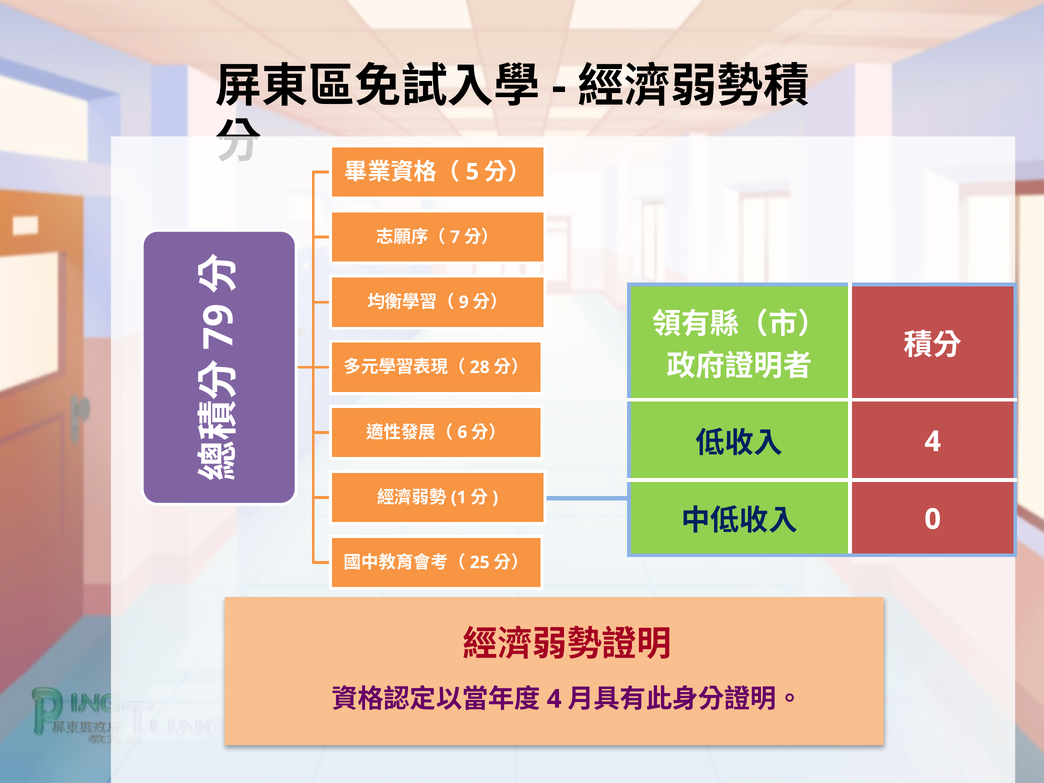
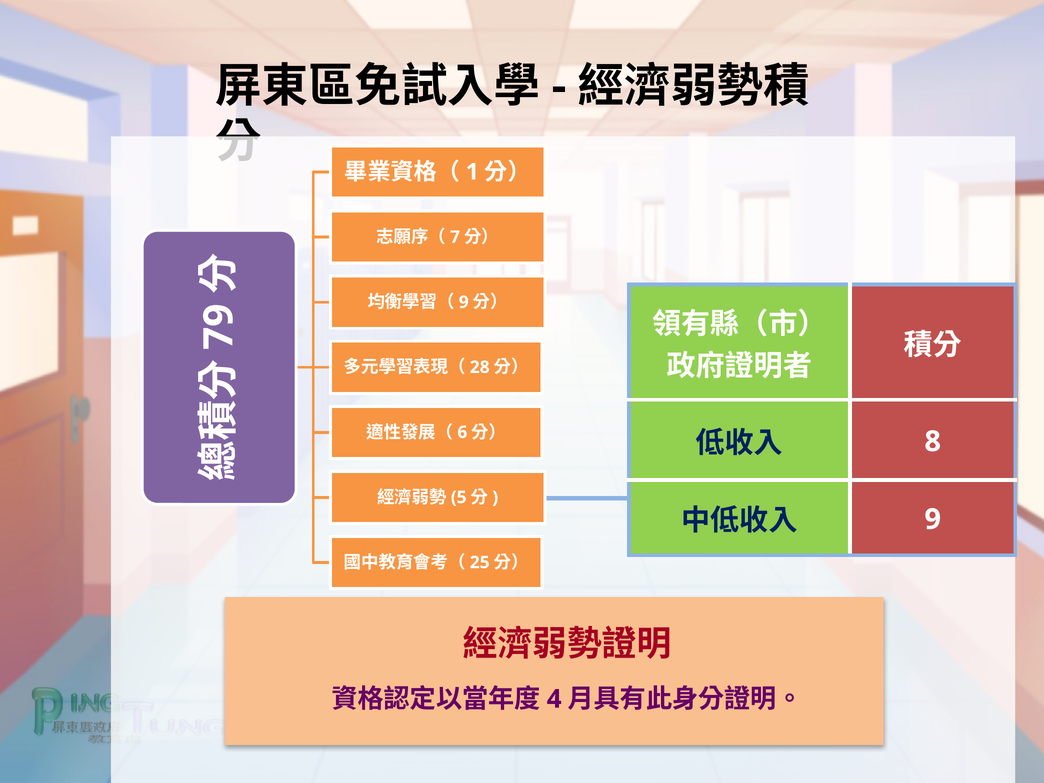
5: 5 -> 1
4 at (933, 442): 4 -> 8
1: 1 -> 5
0 at (933, 519): 0 -> 9
